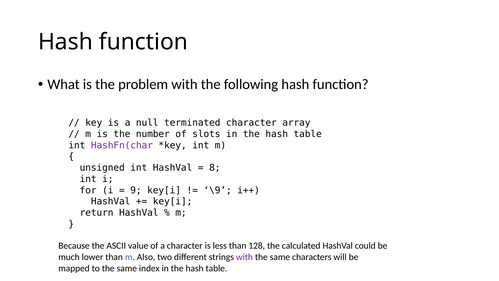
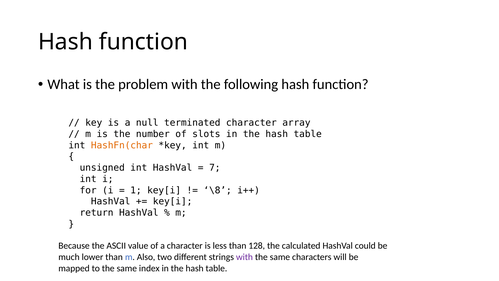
HashFn(char colour: purple -> orange
8: 8 -> 7
9: 9 -> 1
\9: \9 -> \8
